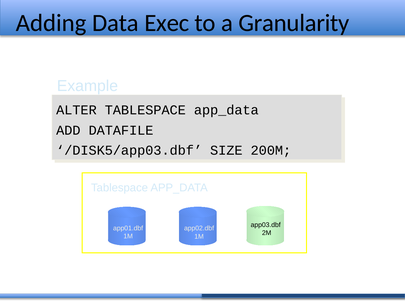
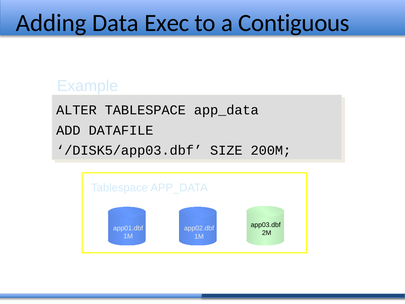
Granularity: Granularity -> Contiguous
